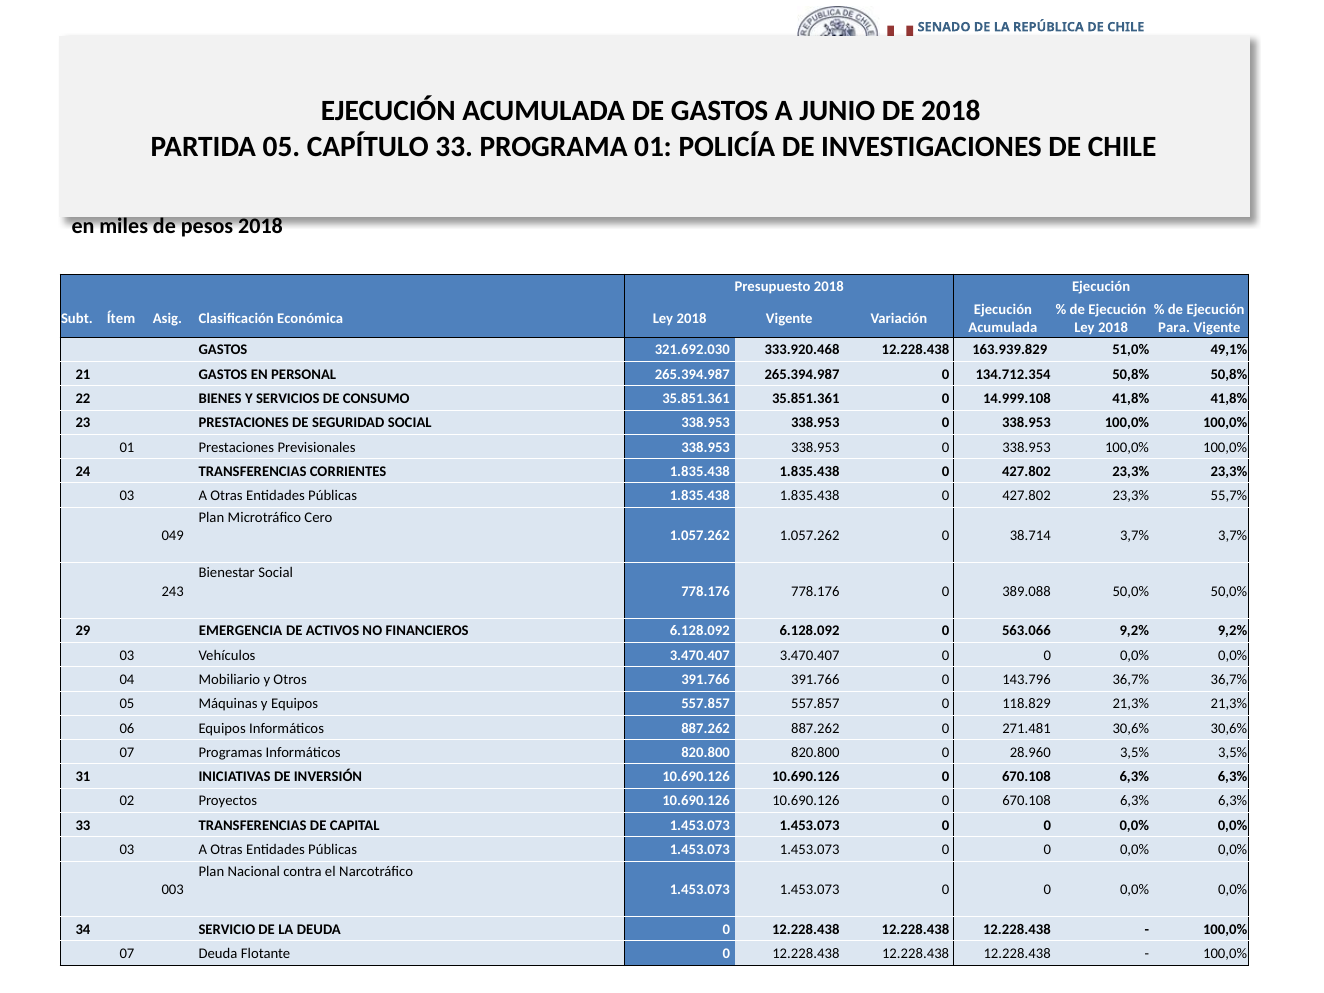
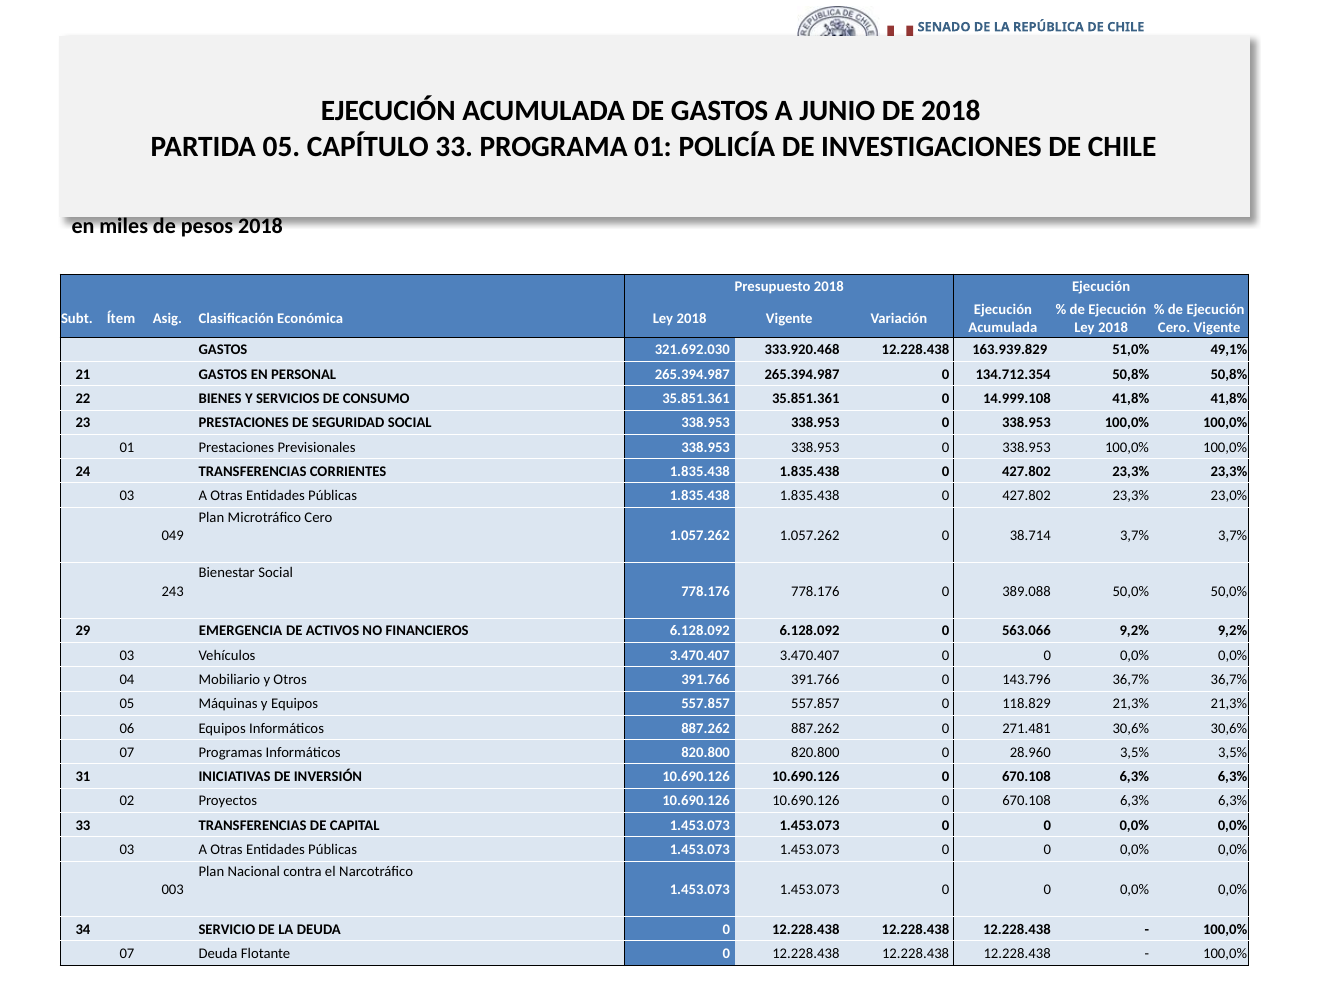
Para at (1174, 328): Para -> Cero
55,7%: 55,7% -> 23,0%
